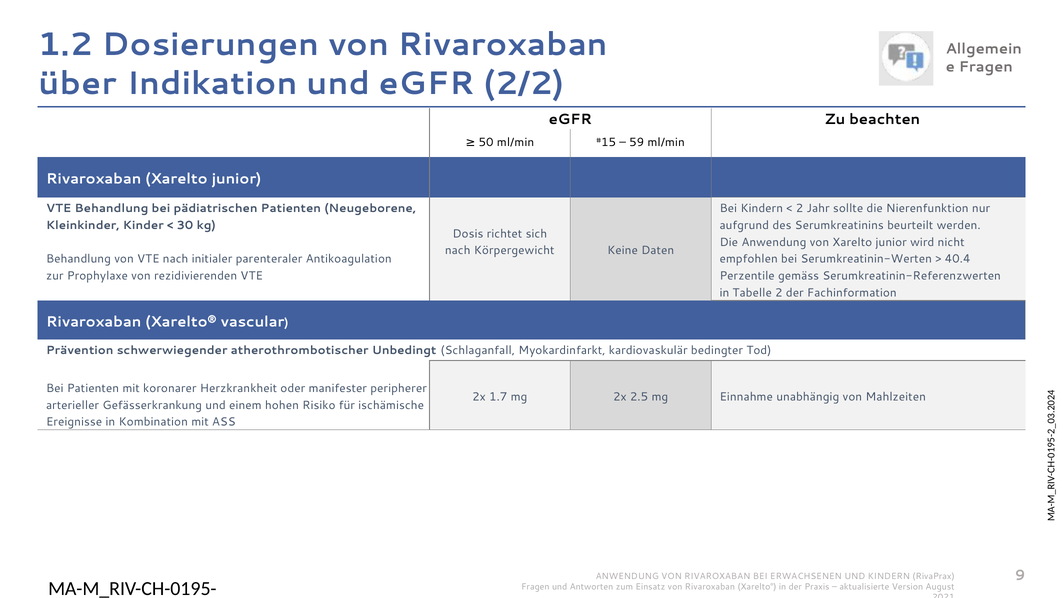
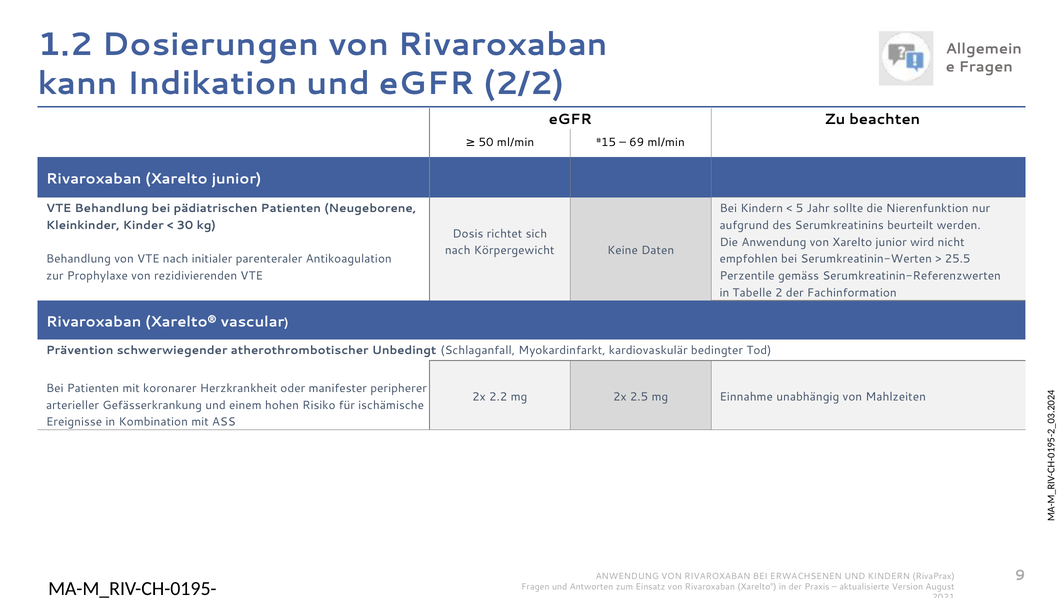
über: über -> kann
59: 59 -> 69
2 at (800, 208): 2 -> 5
40.4: 40.4 -> 25.5
1.7: 1.7 -> 2.2
